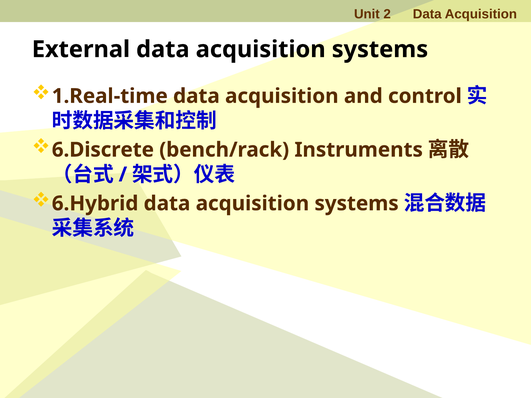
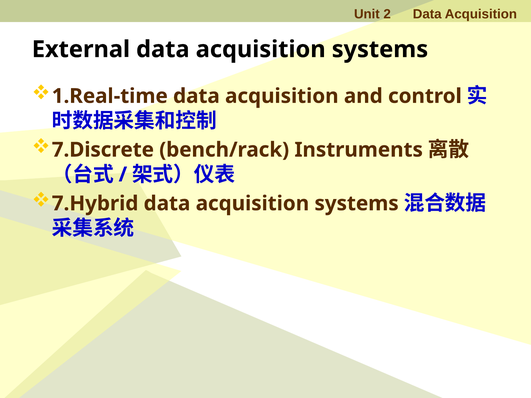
6.Discrete: 6.Discrete -> 7.Discrete
6.Hybrid: 6.Hybrid -> 7.Hybrid
